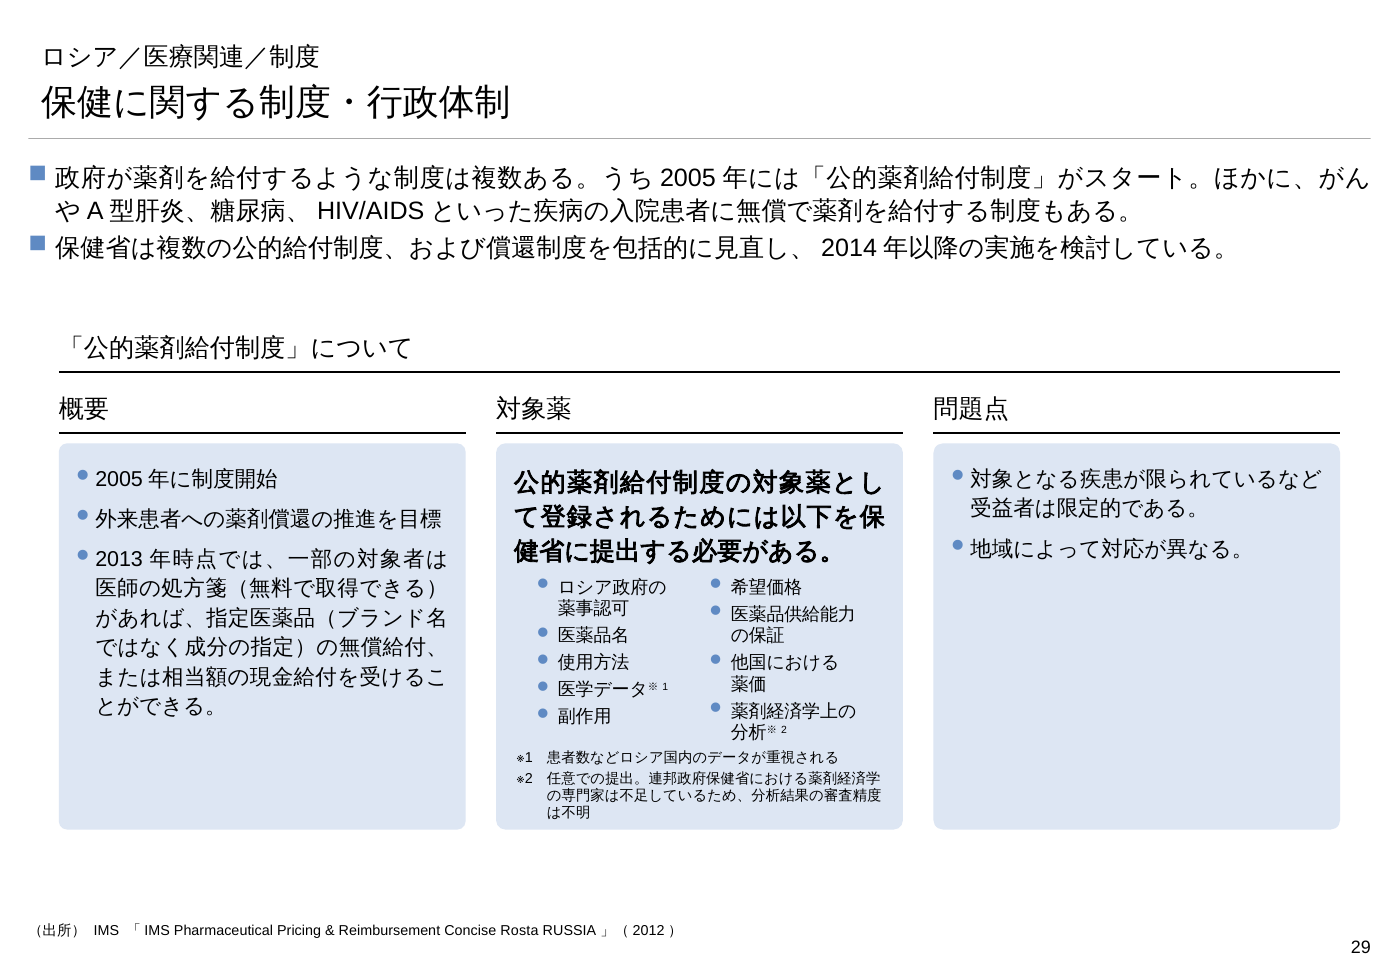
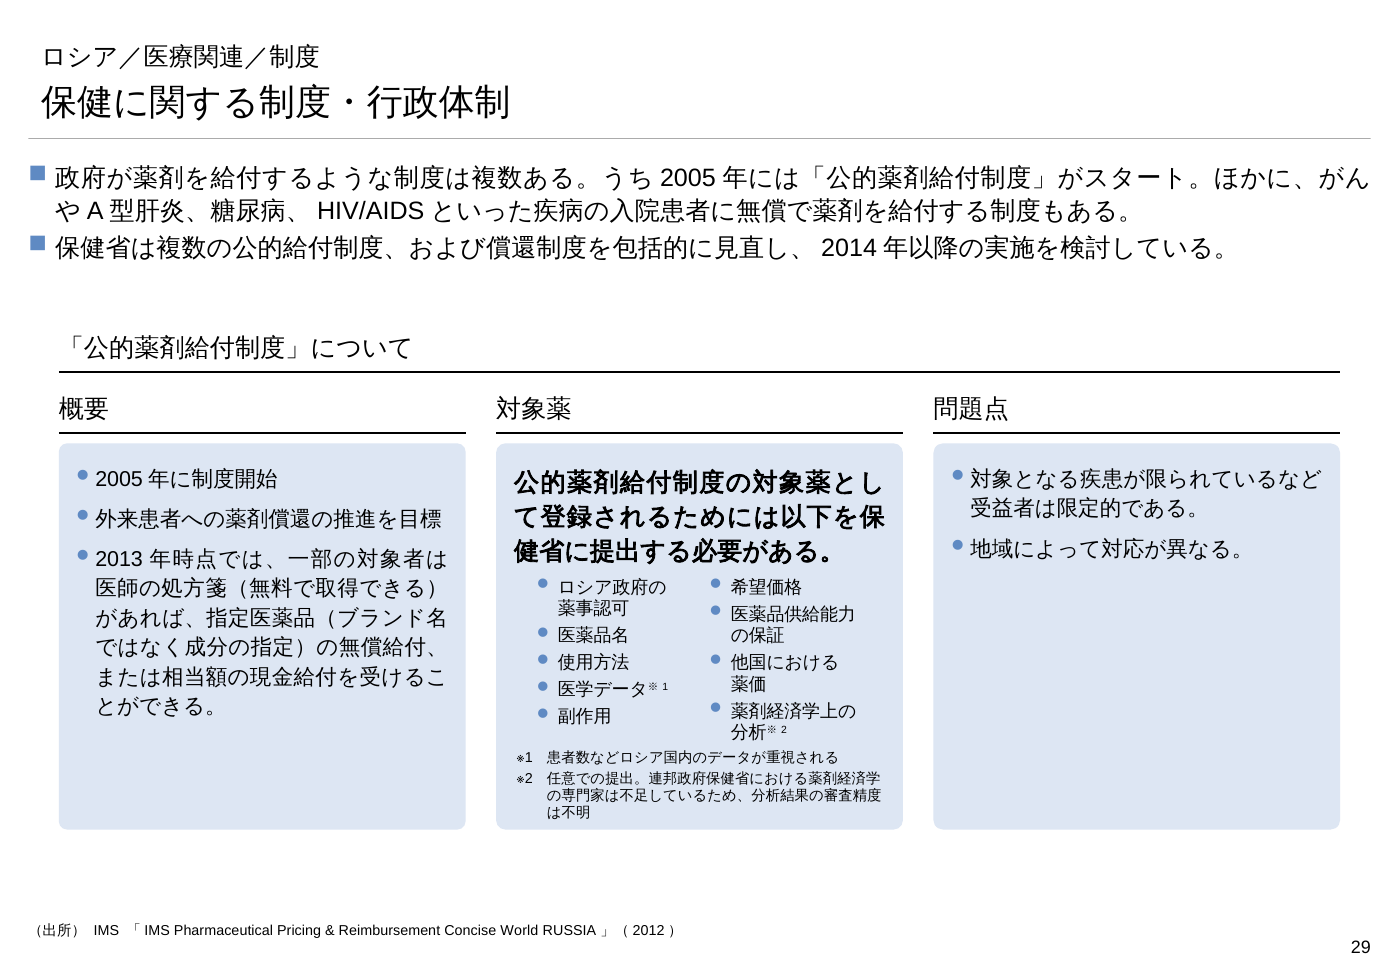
Rosta: Rosta -> World
